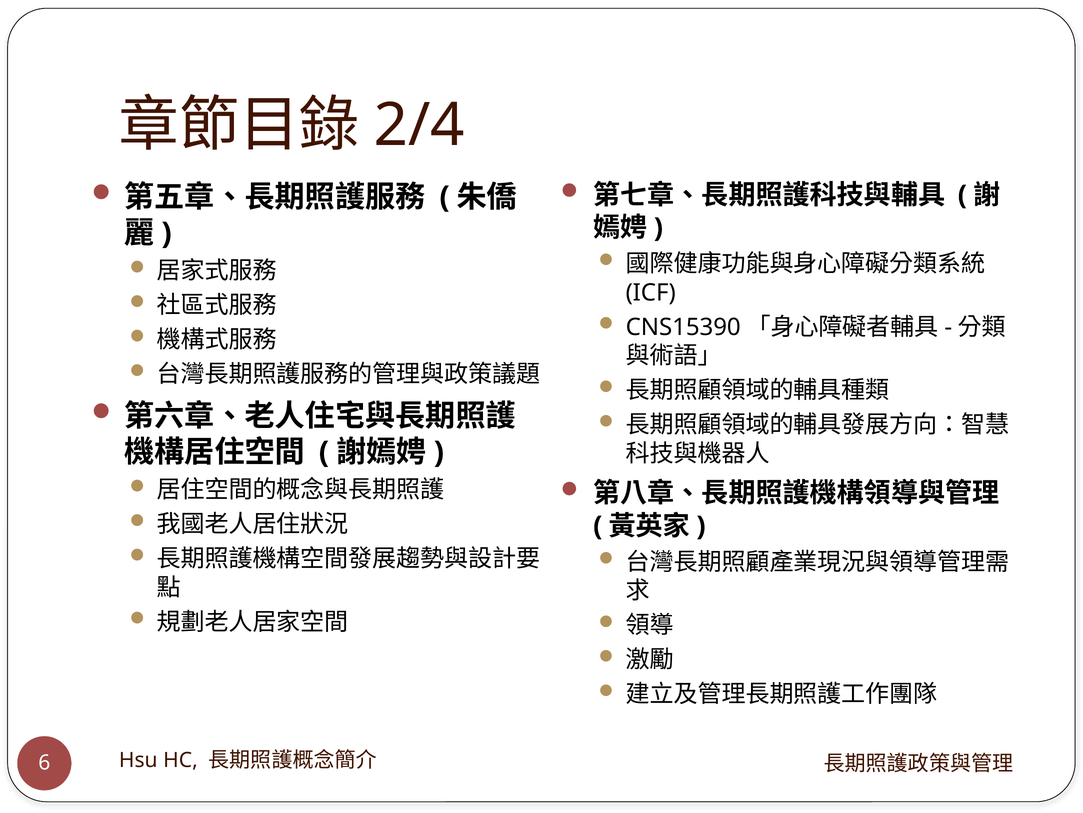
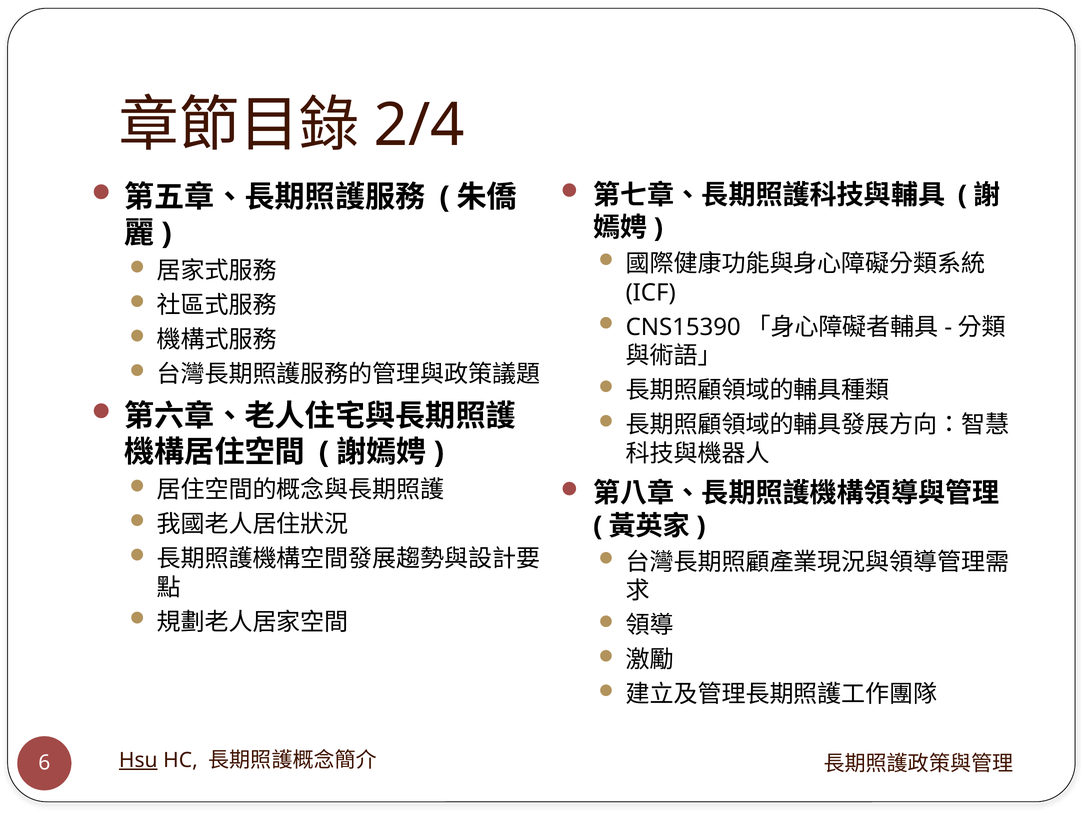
Hsu underline: none -> present
